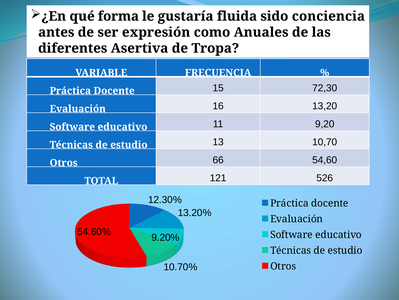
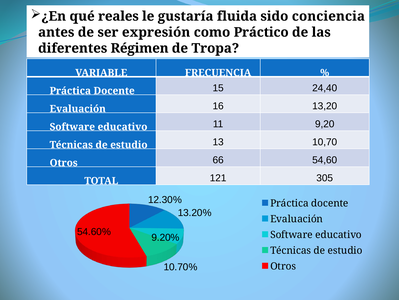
forma: forma -> reales
Anuales: Anuales -> Práctico
Asertiva: Asertiva -> Régimen
72,30: 72,30 -> 24,40
526: 526 -> 305
